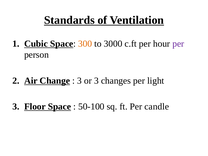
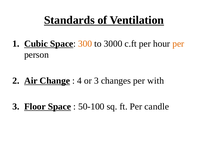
per at (178, 44) colour: purple -> orange
3 at (79, 81): 3 -> 4
light: light -> with
